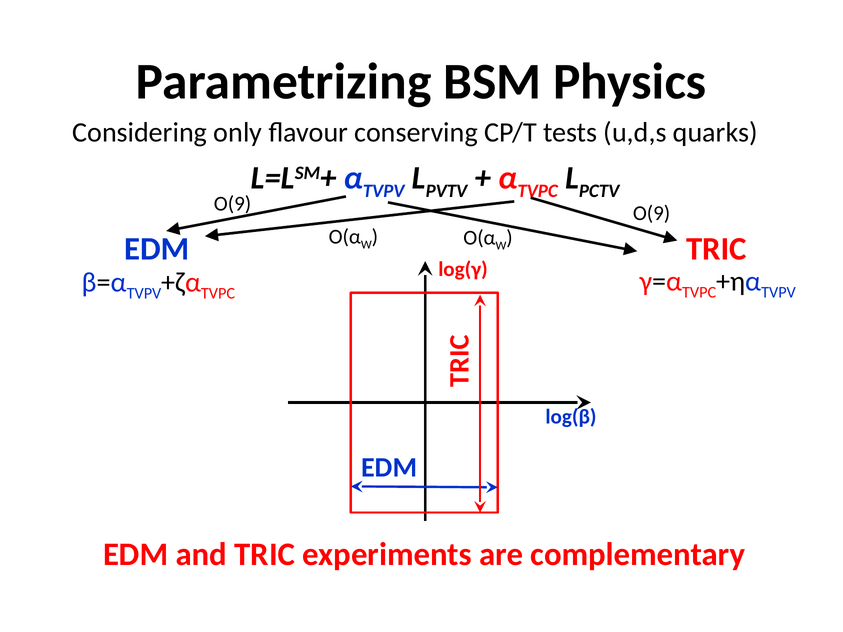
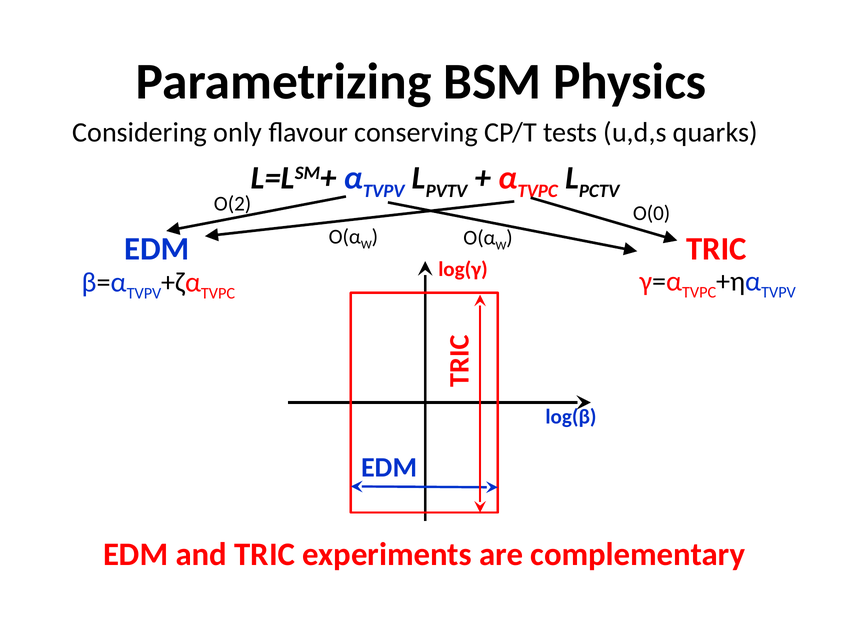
O(9 at (233, 204): O(9 -> O(2
O(9 at (652, 214): O(9 -> O(0
